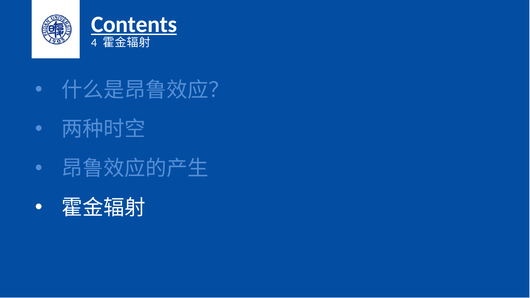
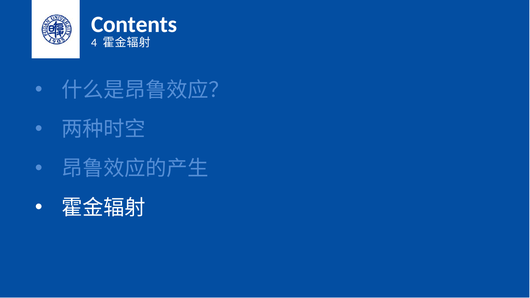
Contents underline: present -> none
